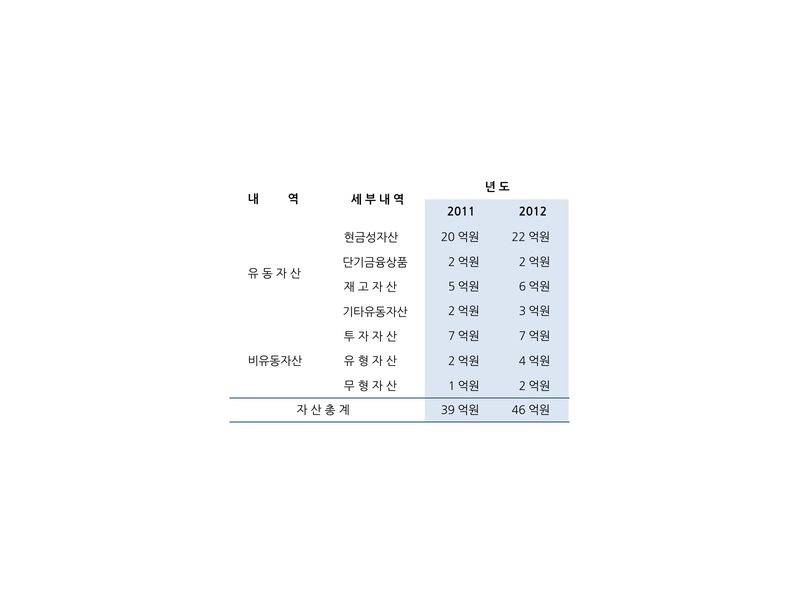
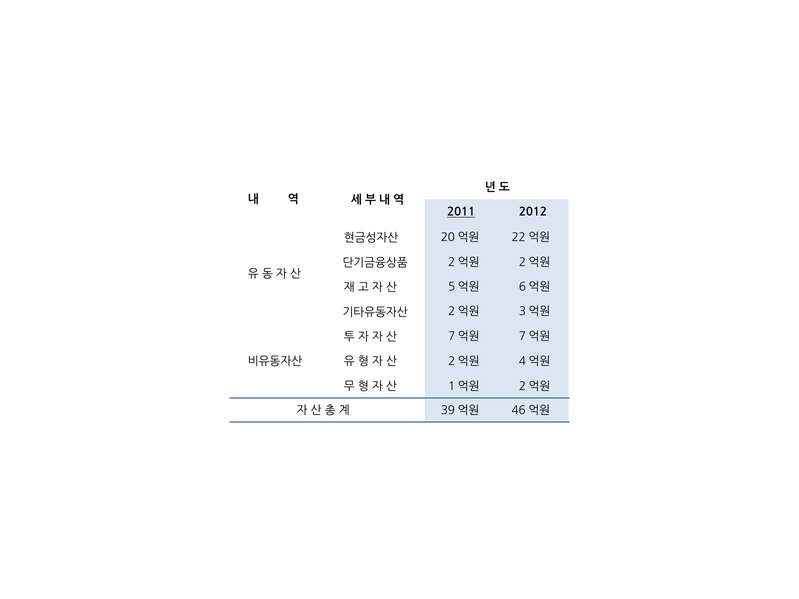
2011 underline: none -> present
